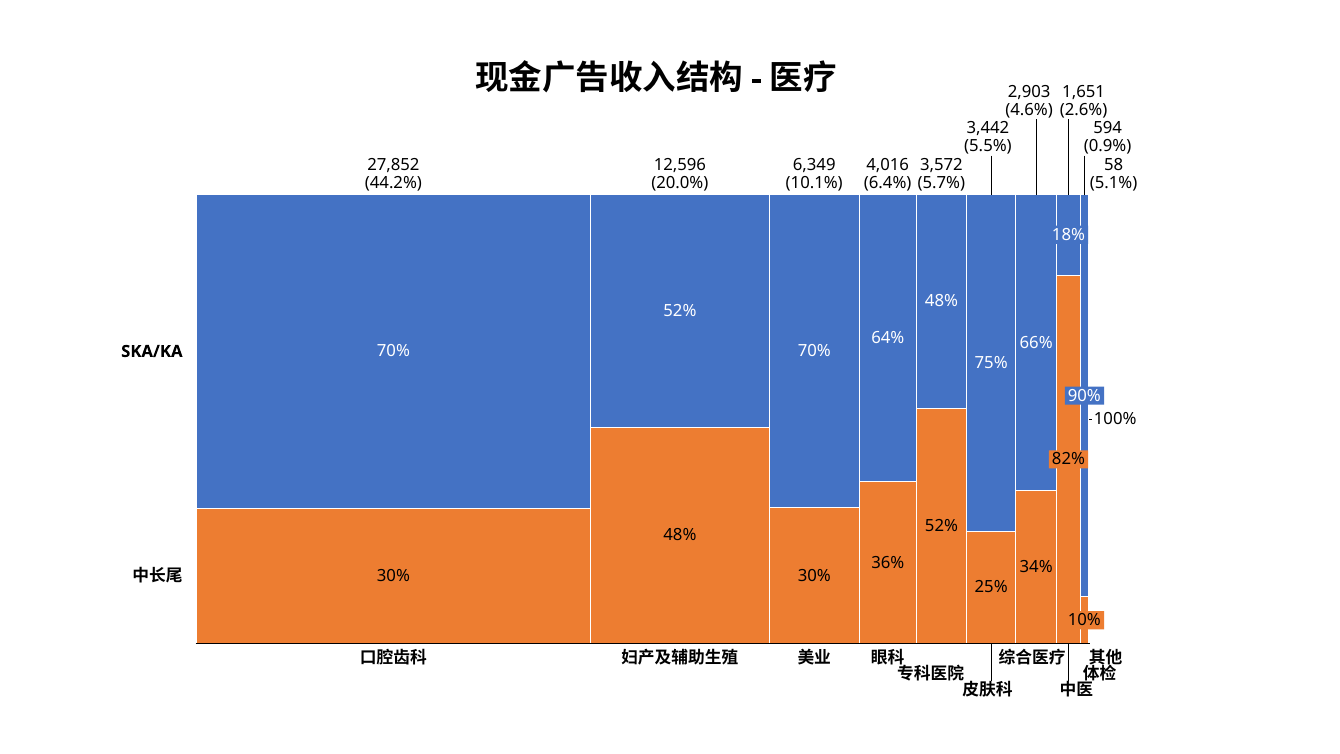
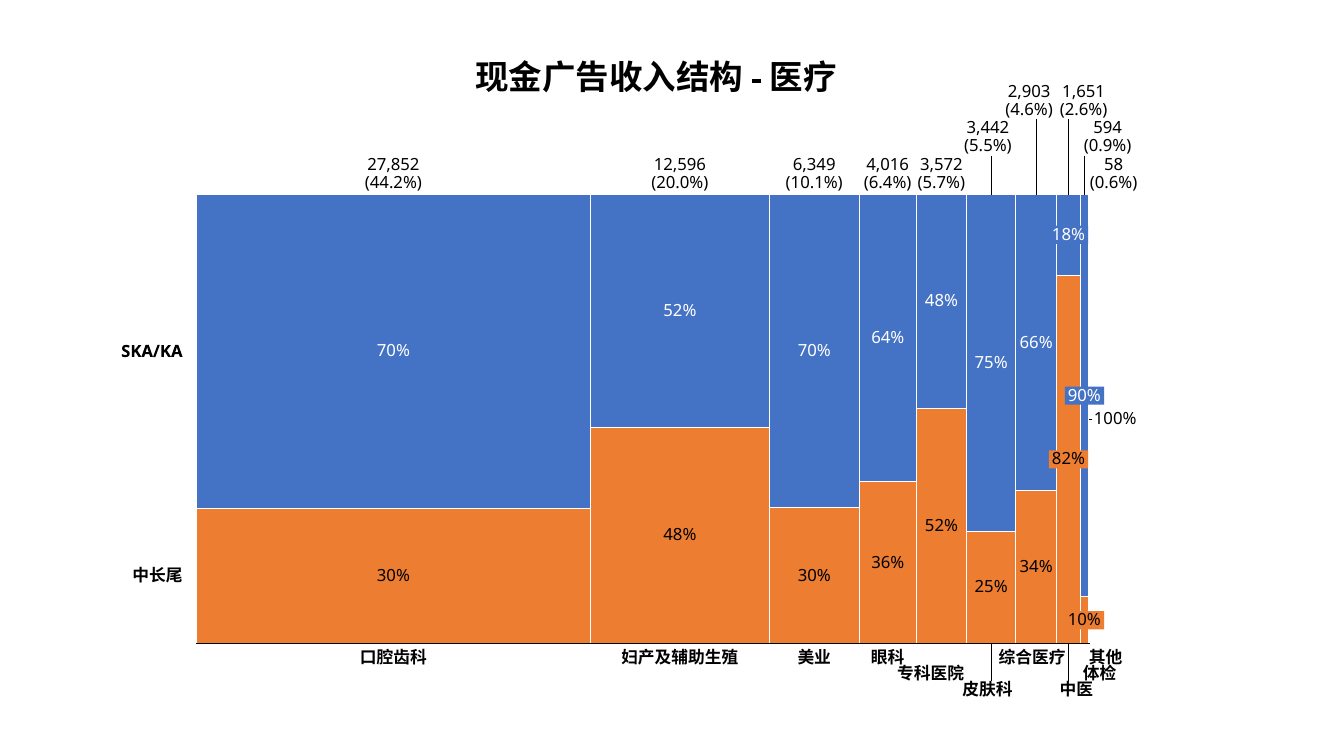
5.1%: 5.1% -> 0.6%
